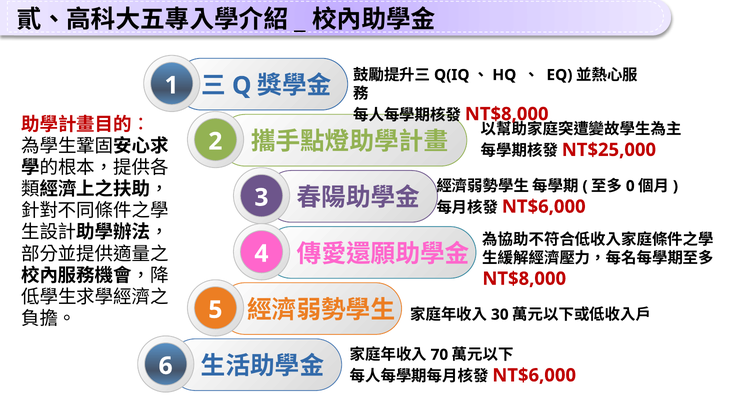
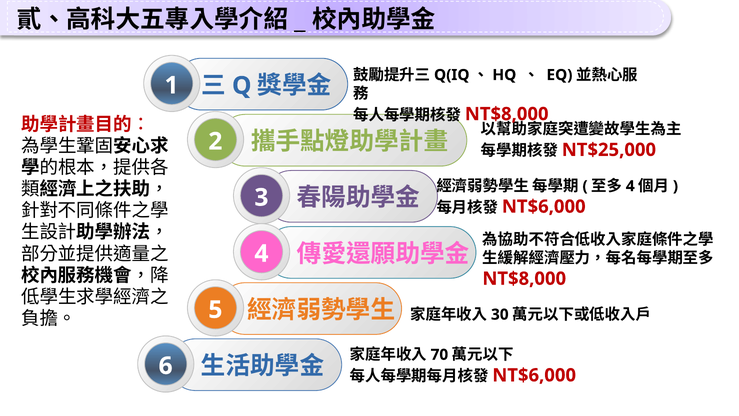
0 at (630, 186): 0 -> 4
